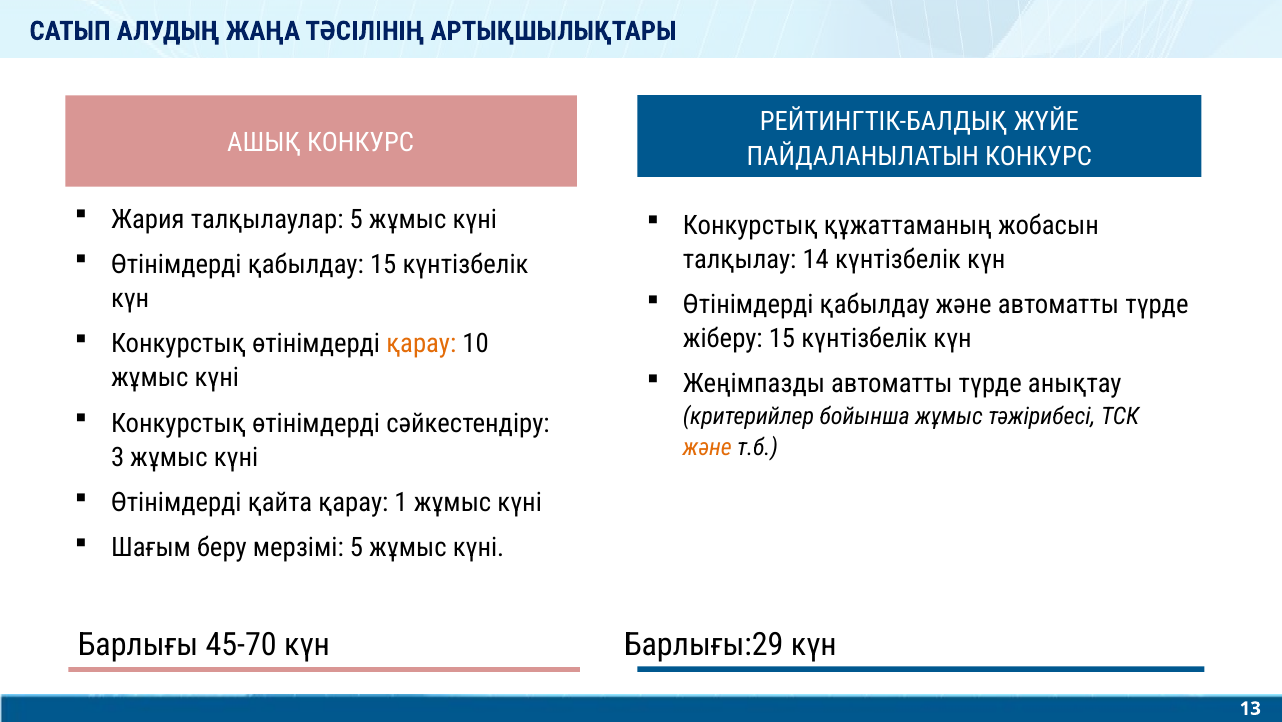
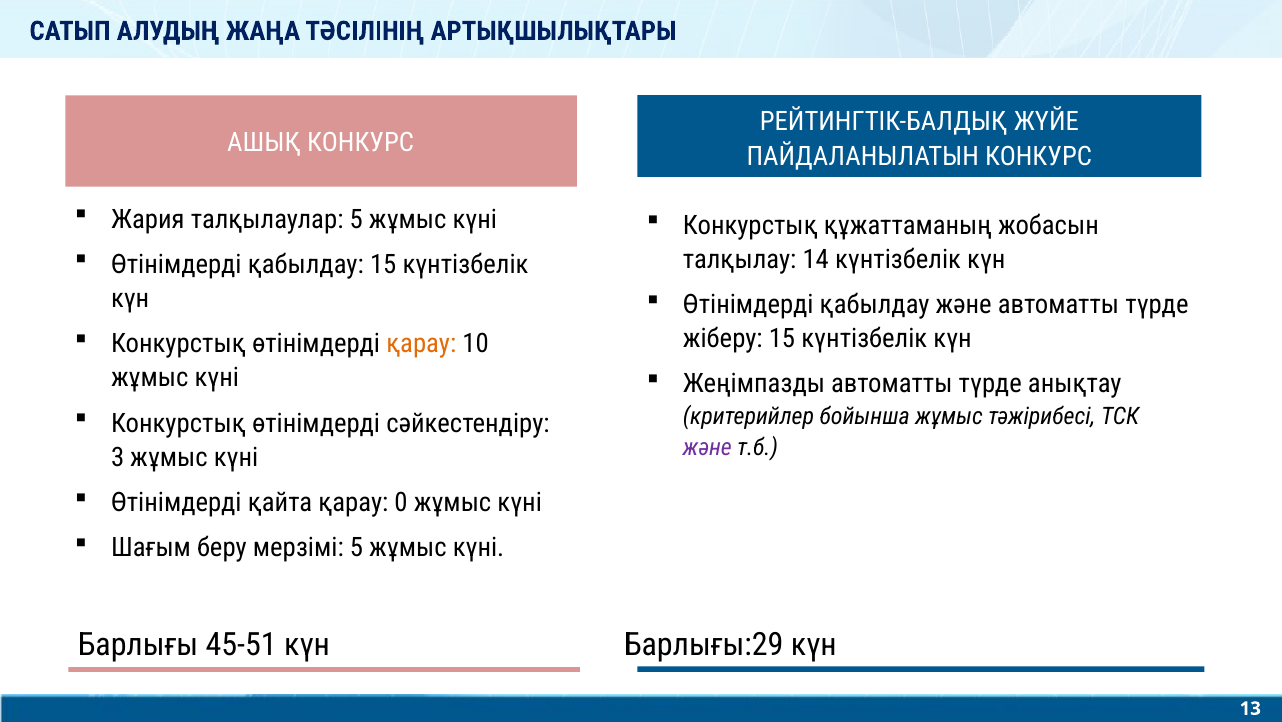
және at (707, 447) colour: orange -> purple
1: 1 -> 0
45-70: 45-70 -> 45-51
